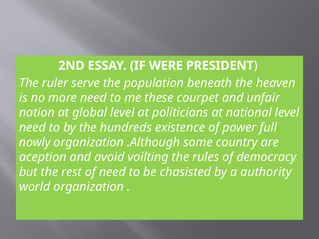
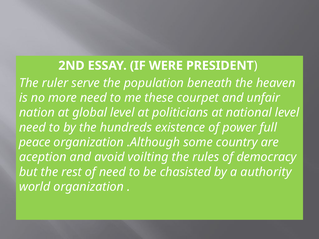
nowly: nowly -> peace
